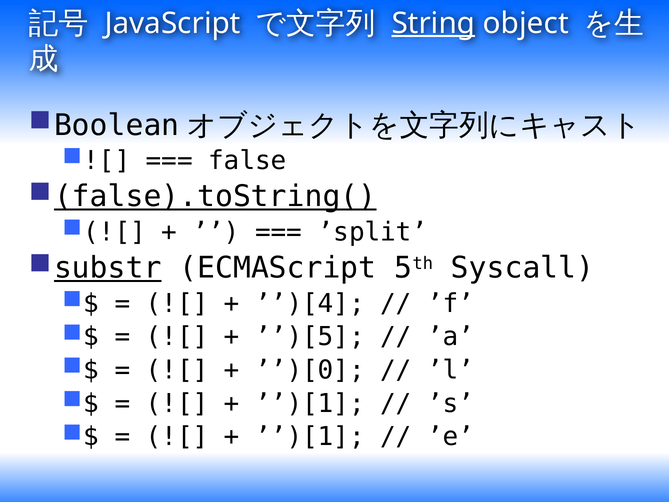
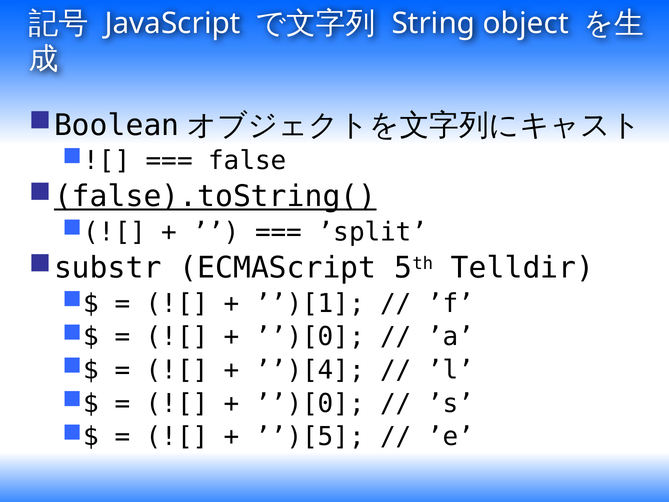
String underline: present -> none
substr underline: present -> none
Syscall: Syscall -> Telldir
’’)[4: ’’)[4 -> ’’)[1
’’)[5 at (310, 337): ’’)[5 -> ’’)[0
’’)[0: ’’)[0 -> ’’)[4
’’)[1 at (310, 403): ’’)[1 -> ’’)[0
’’)[1 at (310, 437): ’’)[1 -> ’’)[5
